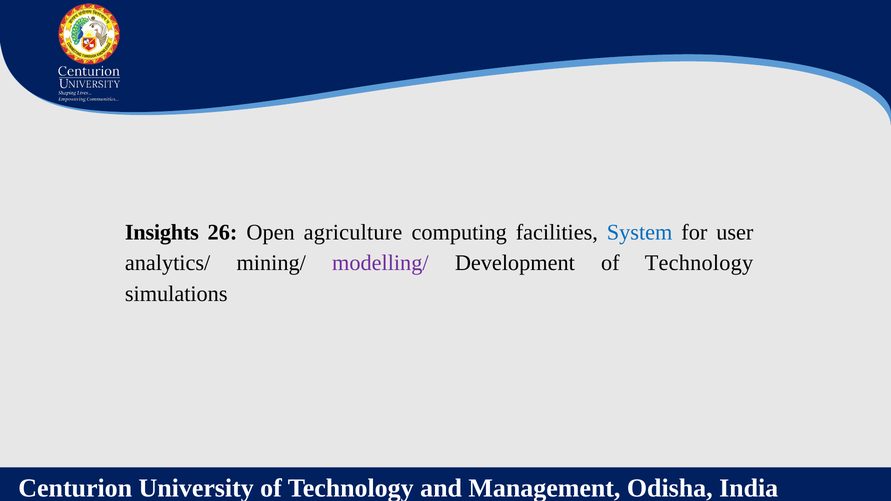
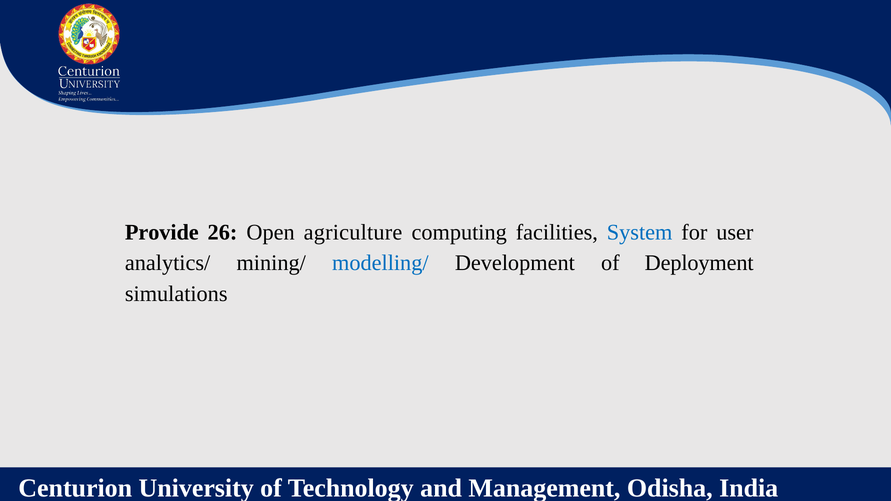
Insights: Insights -> Provide
modelling/ colour: purple -> blue
Development of Technology: Technology -> Deployment
